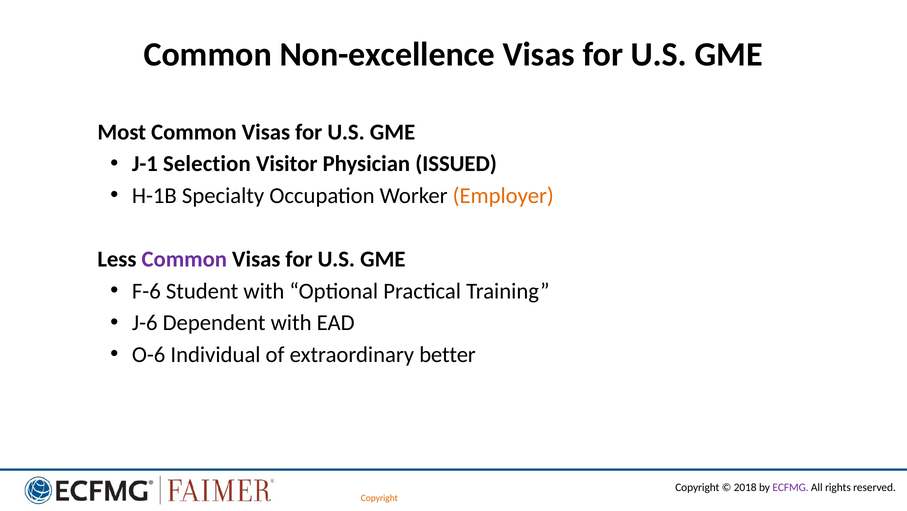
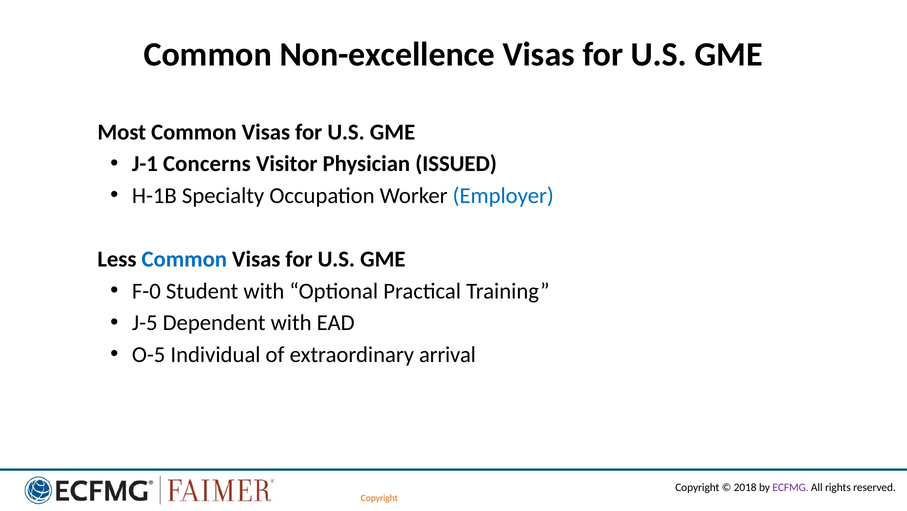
Selection: Selection -> Concerns
Employer colour: orange -> blue
Common at (184, 259) colour: purple -> blue
F-6: F-6 -> F-0
J-6: J-6 -> J-5
O-6: O-6 -> O-5
better: better -> arrival
